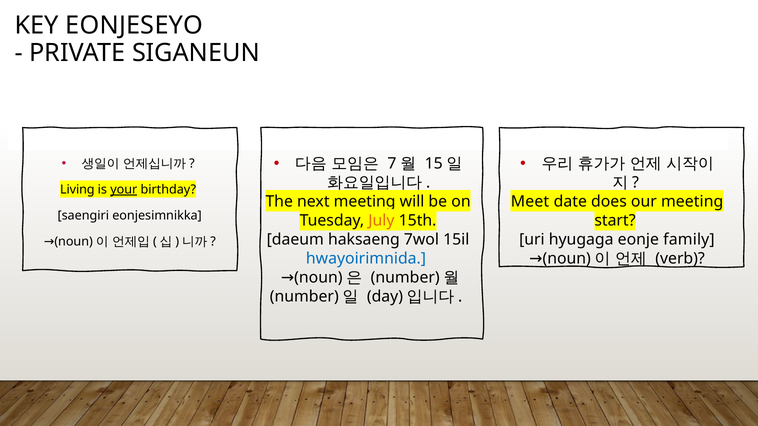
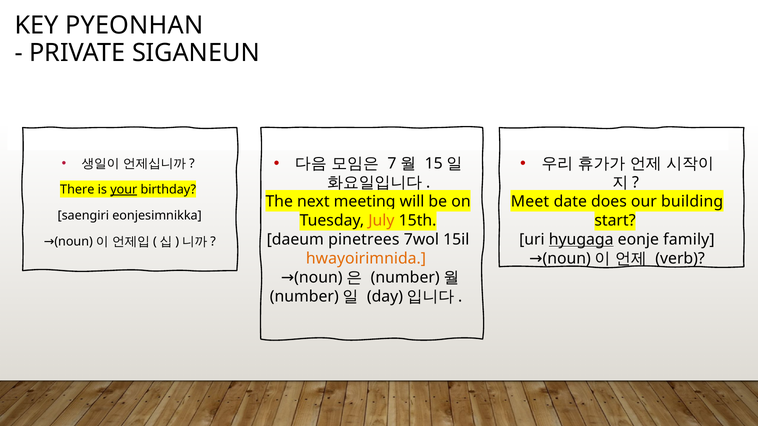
EONJESEYO: EONJESEYO -> PYEONHAN
Living: Living -> There
our meeting: meeting -> building
haksaeng: haksaeng -> pinetrees
hyugaga underline: none -> present
hwayoirimnida colour: blue -> orange
